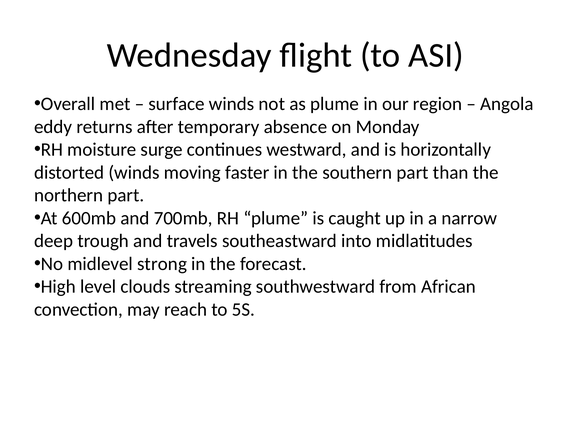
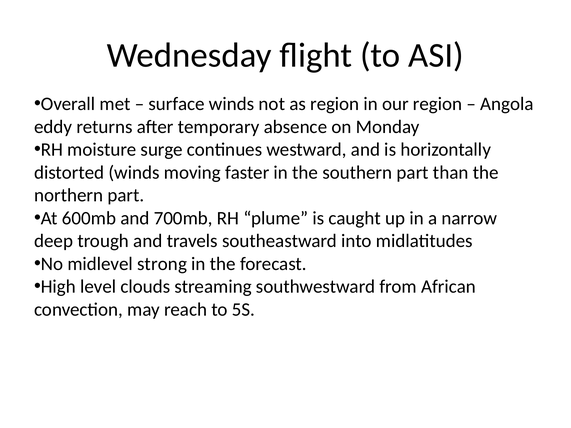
as plume: plume -> region
